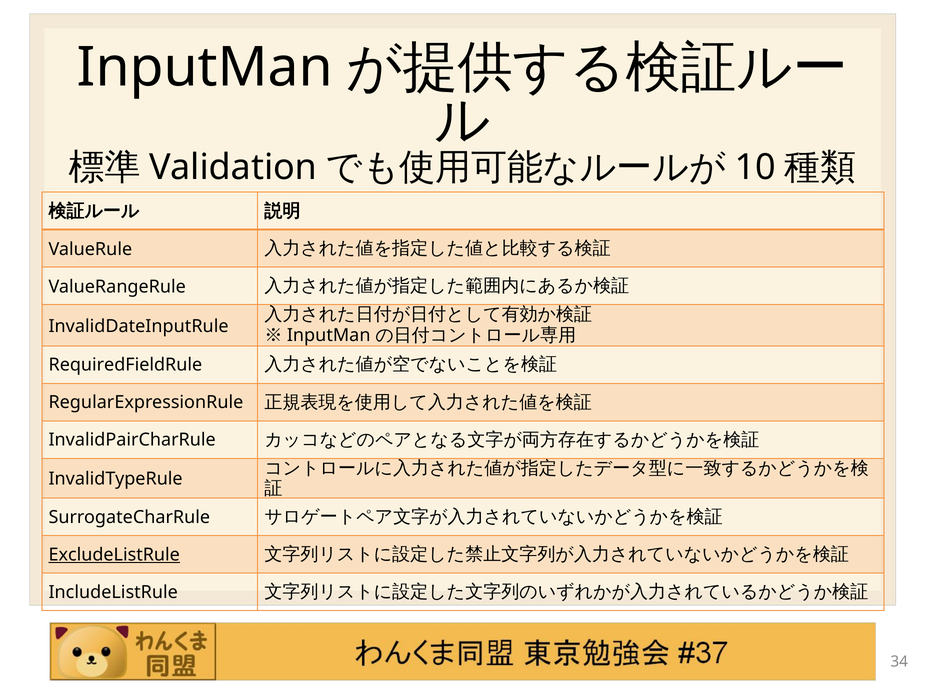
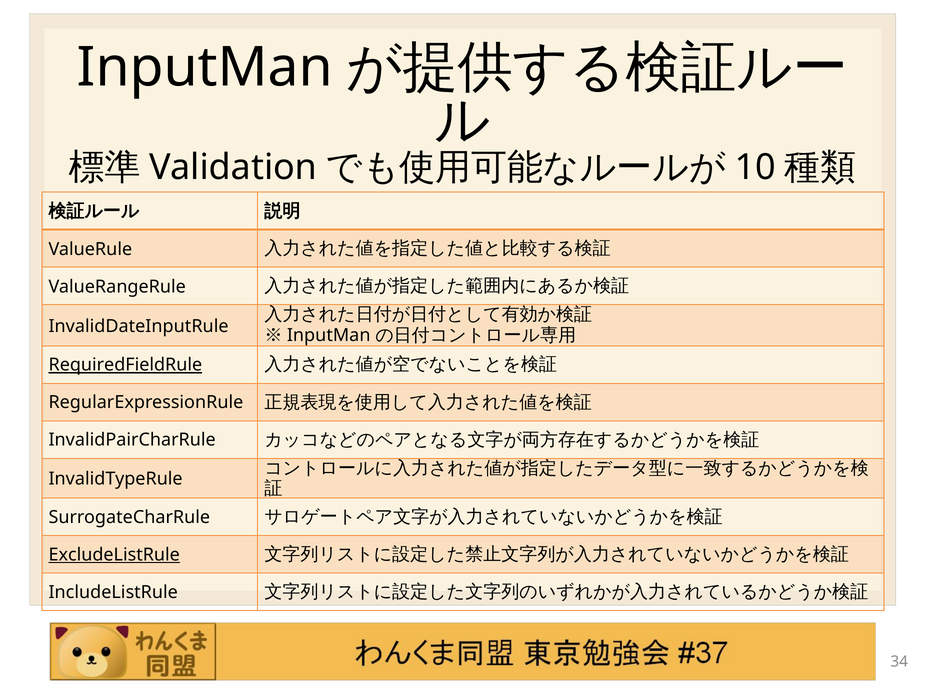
RequiredFieldRule underline: none -> present
